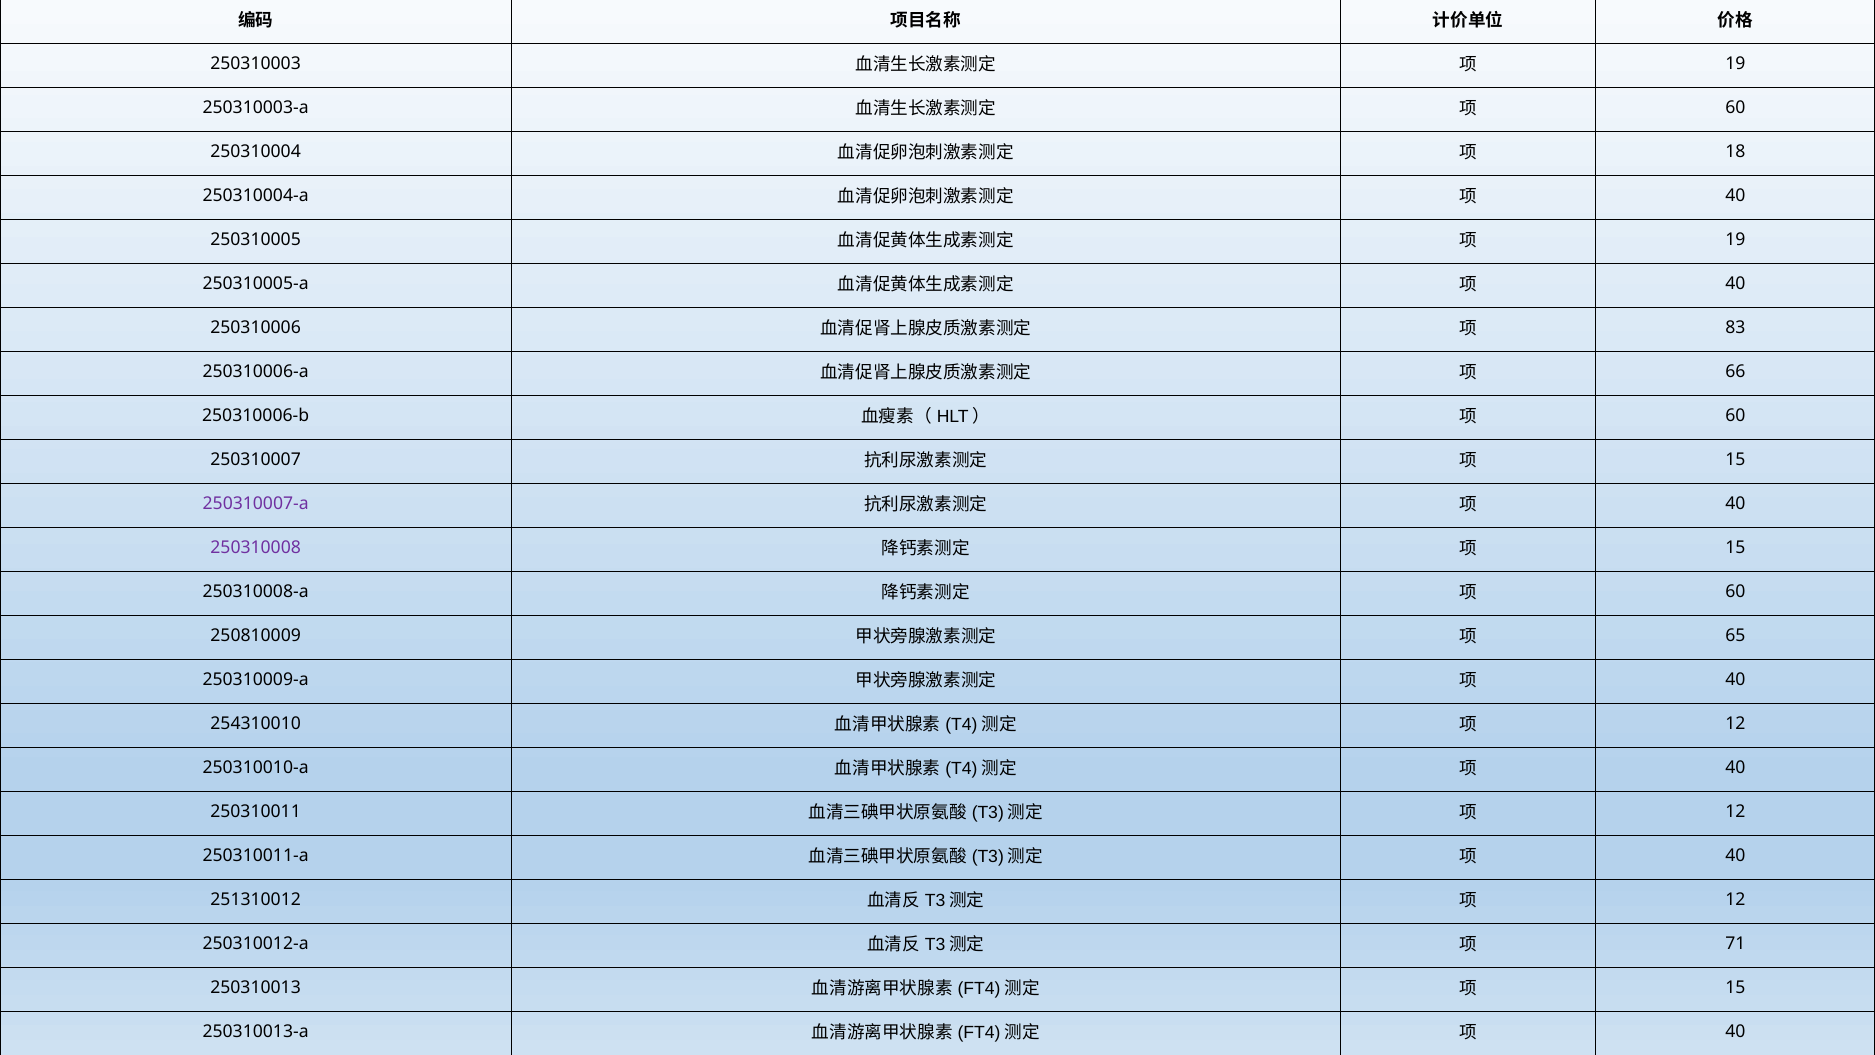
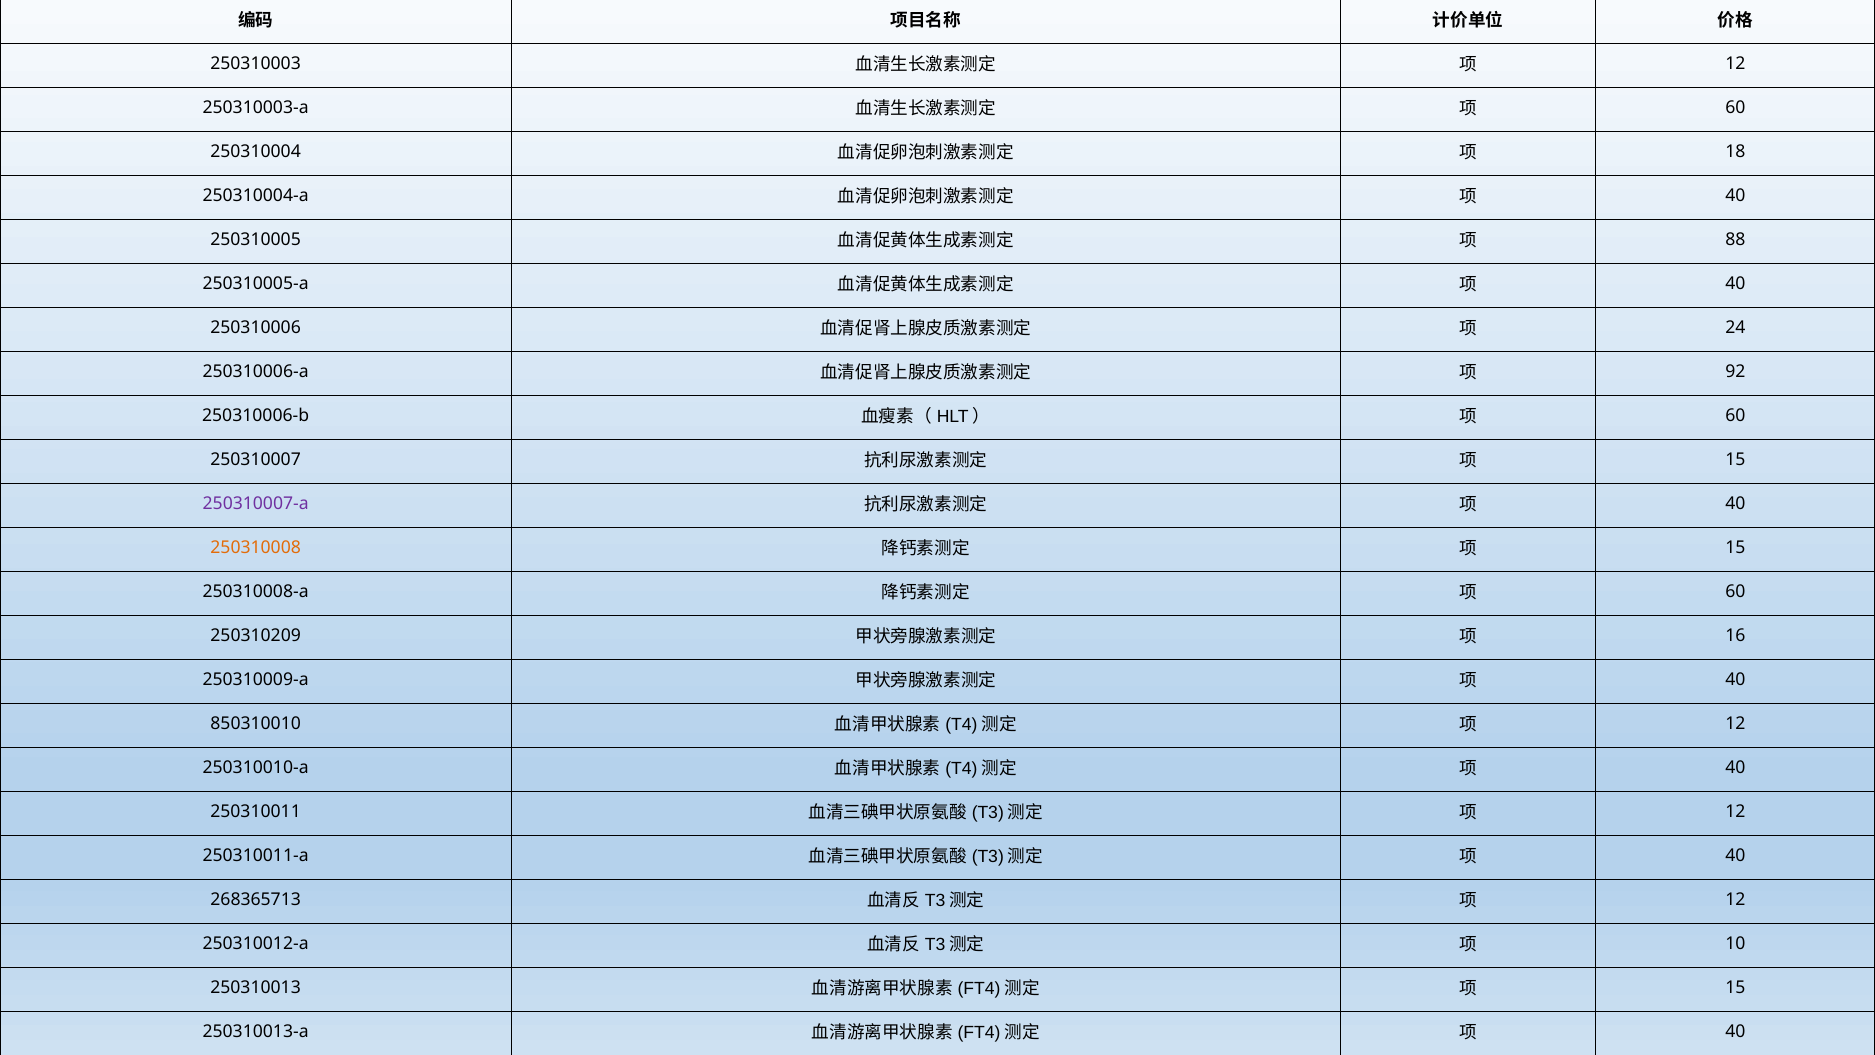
19 at (1735, 63): 19 -> 12
19 at (1735, 240): 19 -> 88
83: 83 -> 24
66: 66 -> 92
250310008 colour: purple -> orange
250810009: 250810009 -> 250310209
65: 65 -> 16
254310010: 254310010 -> 850310010
251310012: 251310012 -> 268365713
71: 71 -> 10
